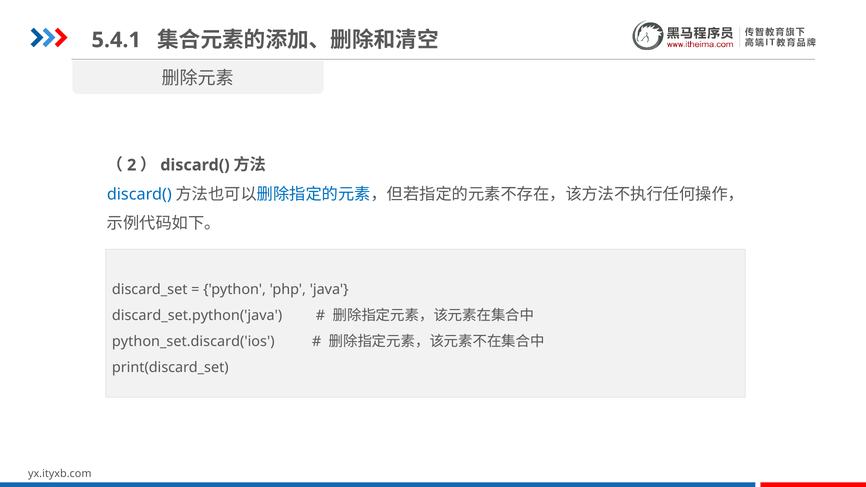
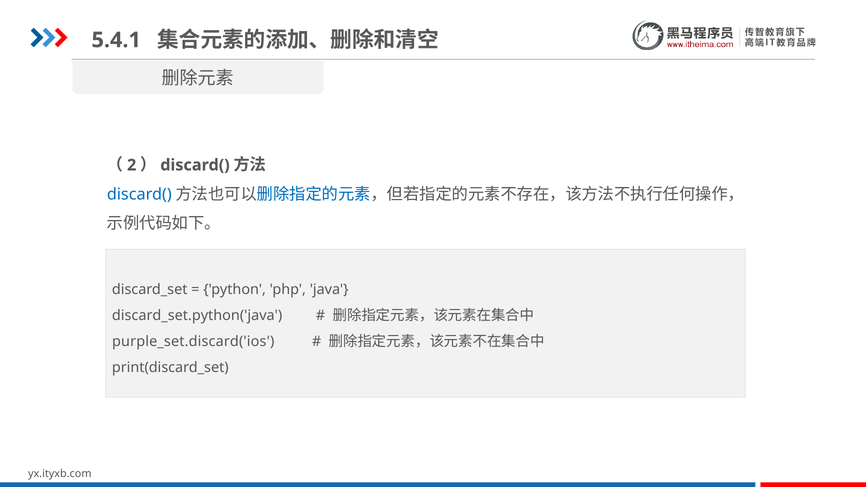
python_set.discard('ios: python_set.discard('ios -> purple_set.discard('ios
